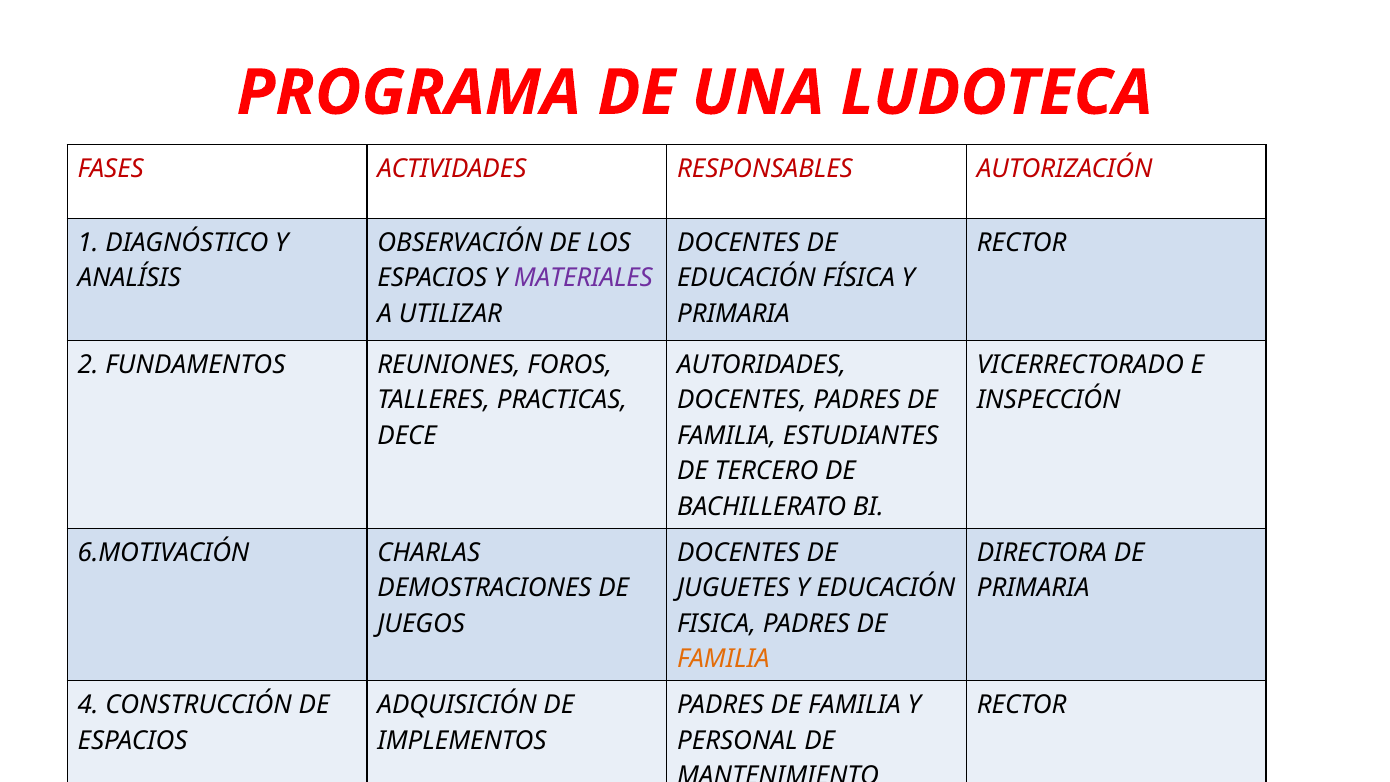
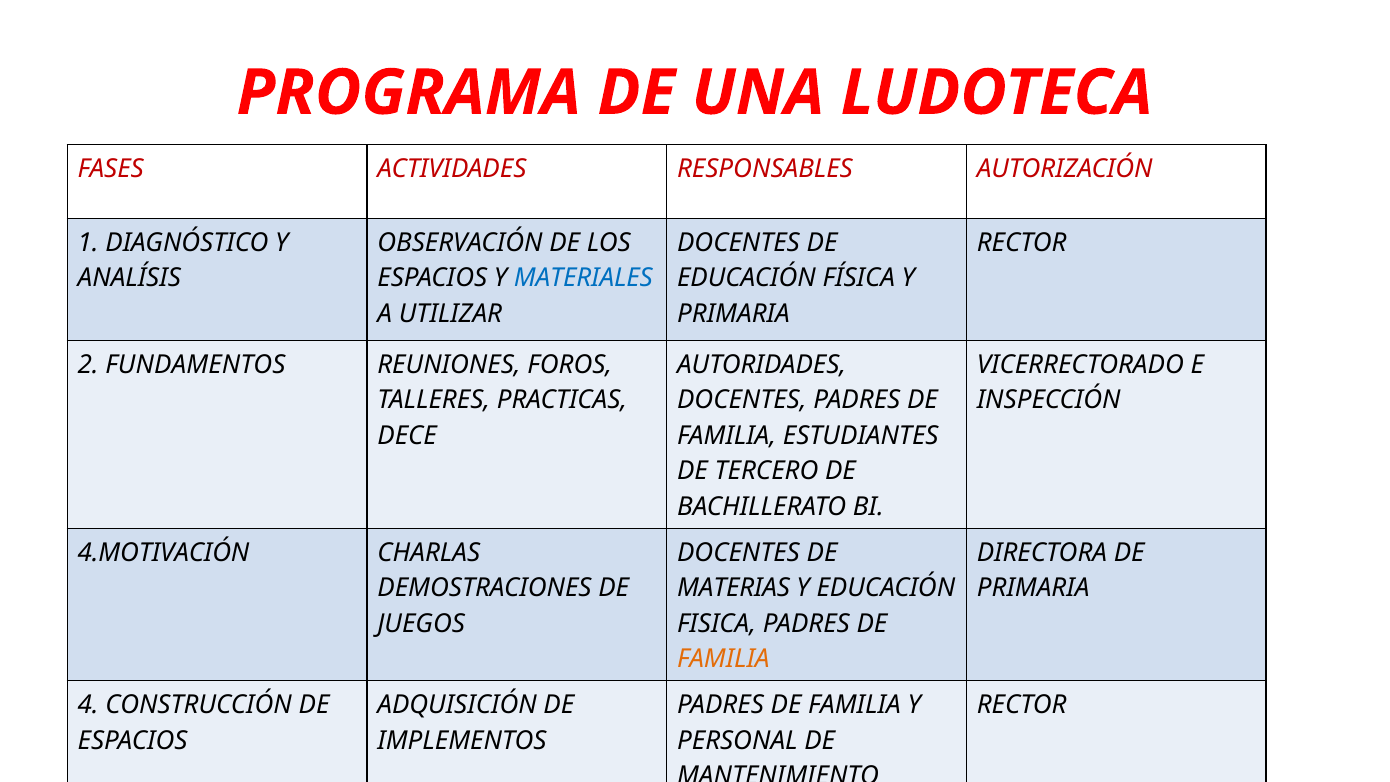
MATERIALES colour: purple -> blue
6.MOTIVACIÓN: 6.MOTIVACIÓN -> 4.MOTIVACIÓN
JUGUETES: JUGUETES -> MATERIAS
